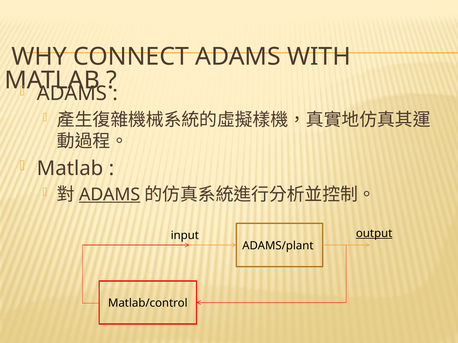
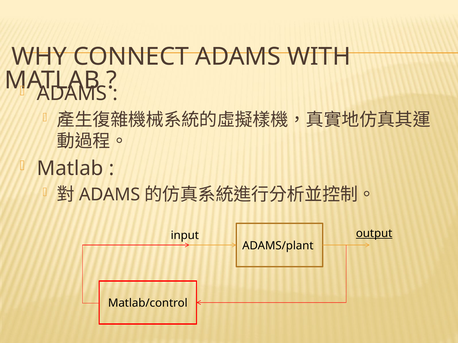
ADAMS at (110, 195) underline: present -> none
